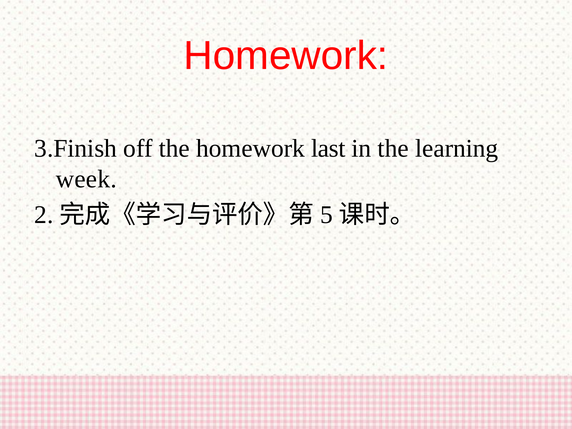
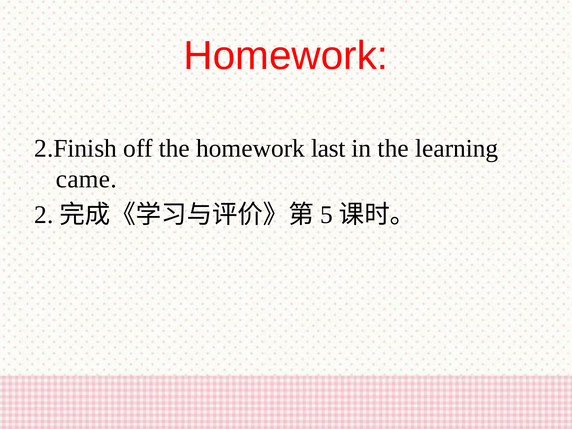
3.Finish: 3.Finish -> 2.Finish
week: week -> came
